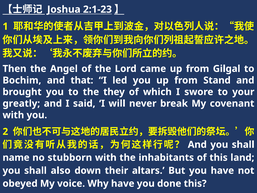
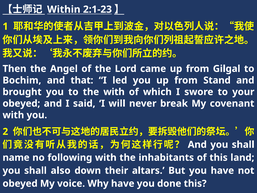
Joshua: Joshua -> Within
the they: they -> with
greatly at (21, 103): greatly -> obeyed
stubborn: stubborn -> following
